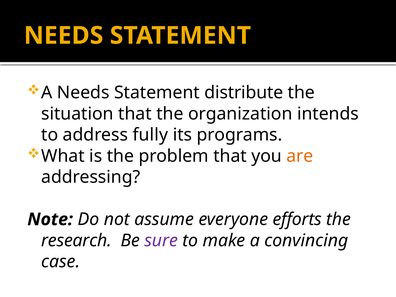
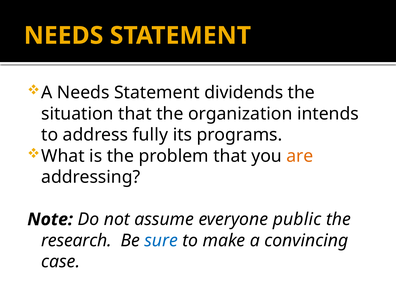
distribute: distribute -> dividends
efforts: efforts -> public
sure colour: purple -> blue
